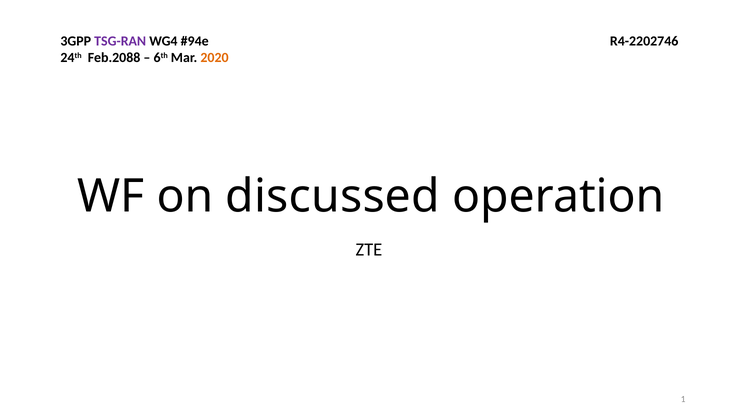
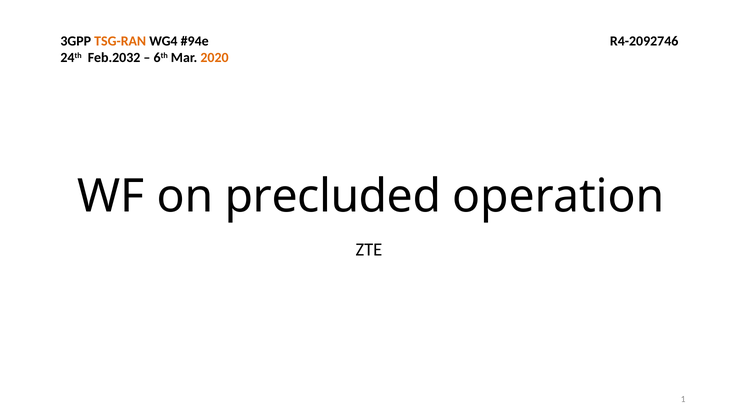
TSG-RAN colour: purple -> orange
R4-2202746: R4-2202746 -> R4-2092746
Feb.2088: Feb.2088 -> Feb.2032
discussed: discussed -> precluded
